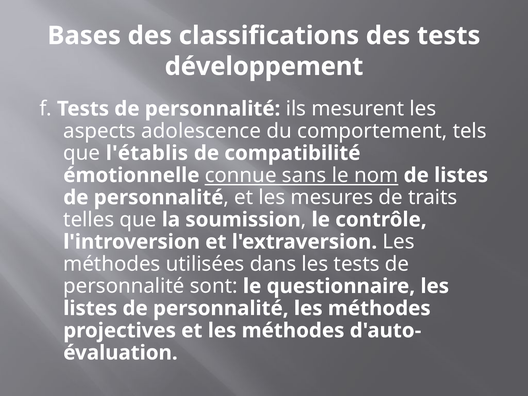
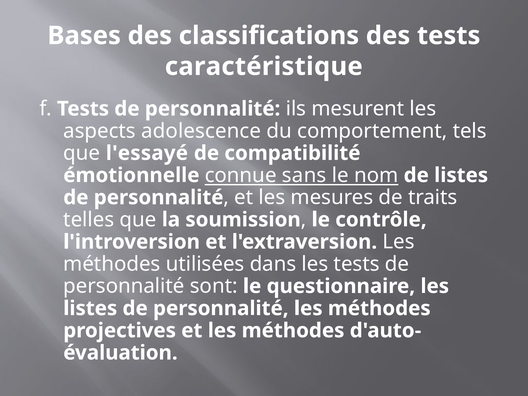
développement: développement -> caractéristique
l'établis: l'établis -> l'essayé
